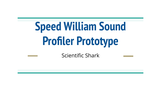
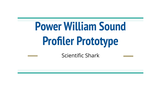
Speed: Speed -> Power
